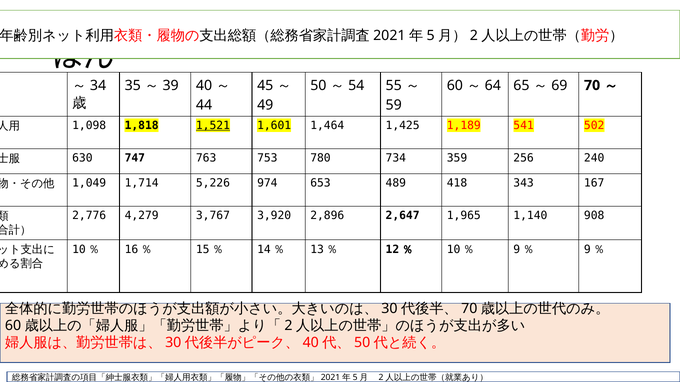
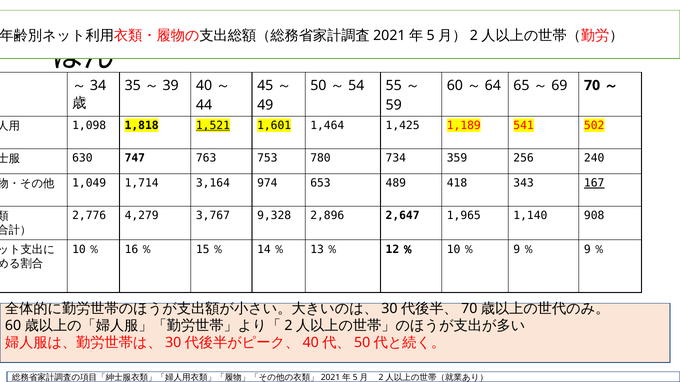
5,226: 5,226 -> 3,164
167 underline: none -> present
3,920: 3,920 -> 9,328
